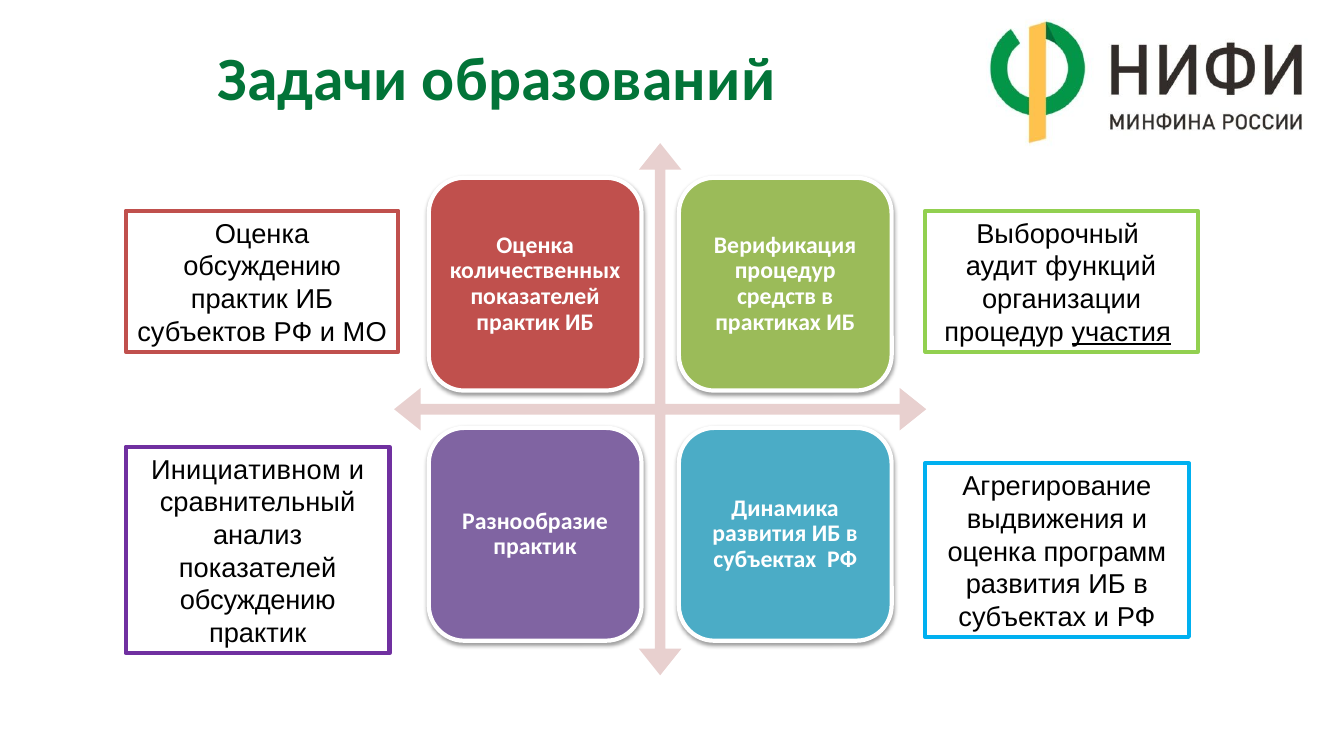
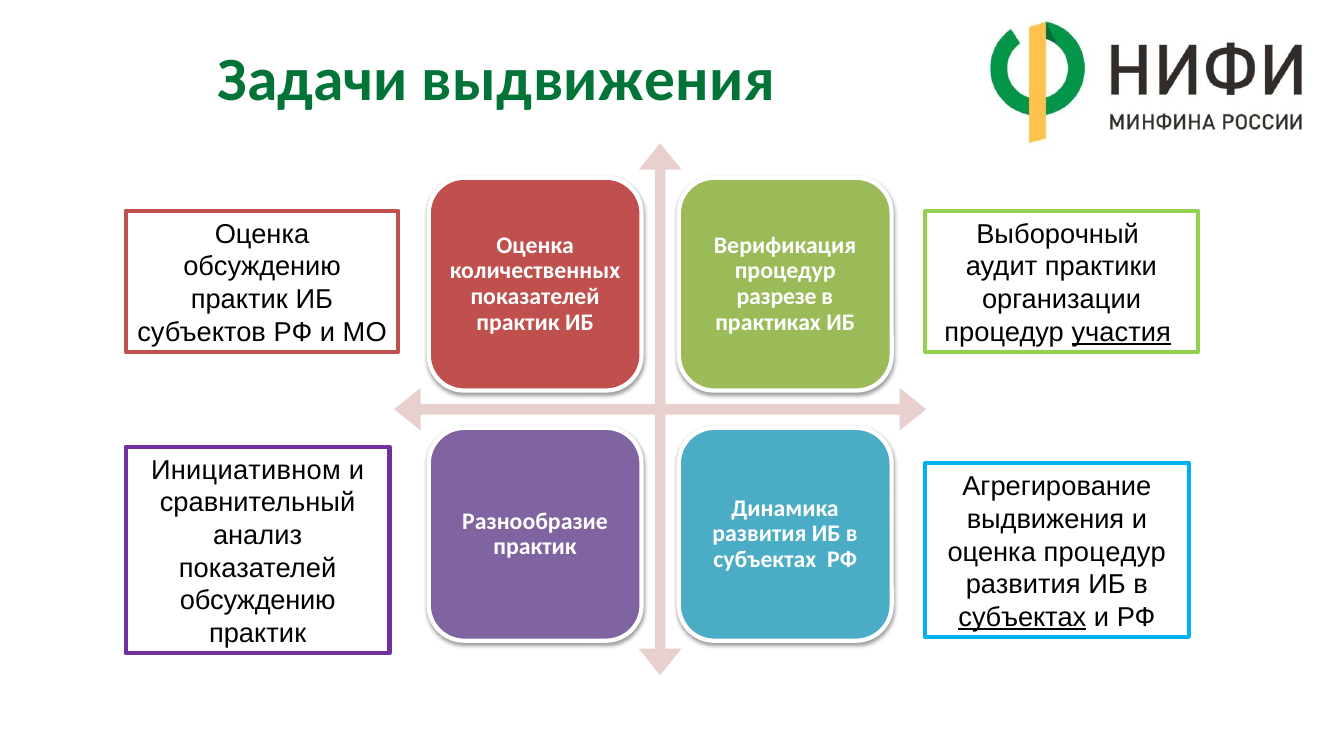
Задачи образований: образований -> выдвижения
функций: функций -> практики
средств: средств -> разрезе
оценка программ: программ -> процедур
субъектах at (1022, 617) underline: none -> present
